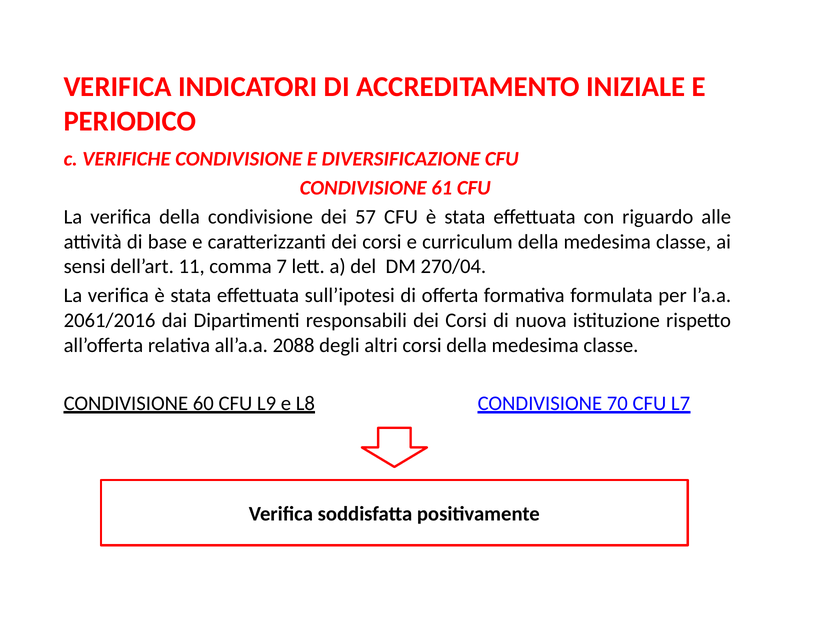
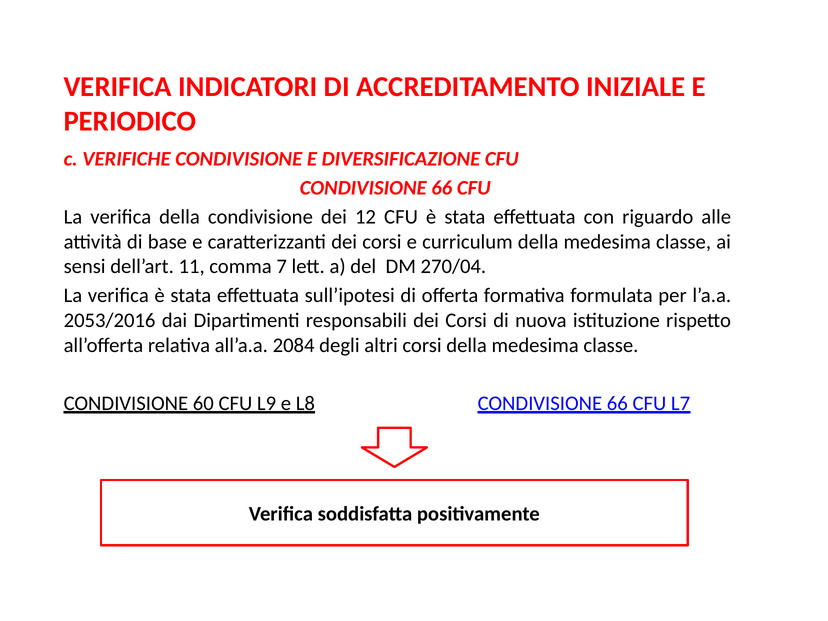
61 at (442, 188): 61 -> 66
57: 57 -> 12
2061/2016: 2061/2016 -> 2053/2016
2088: 2088 -> 2084
L8 CONDIVISIONE 70: 70 -> 66
